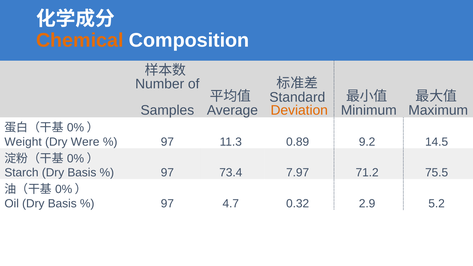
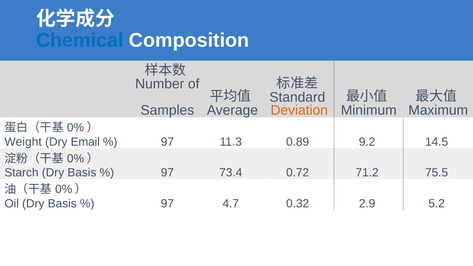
Chemical colour: orange -> blue
Were: Were -> Email
7.97: 7.97 -> 0.72
